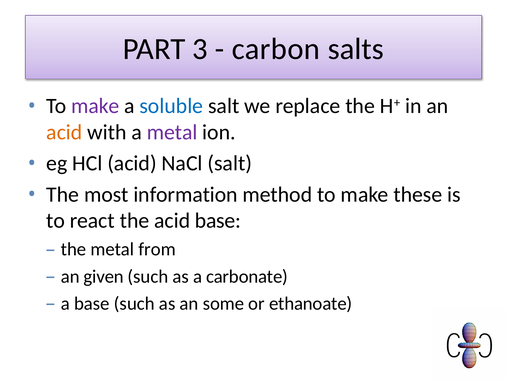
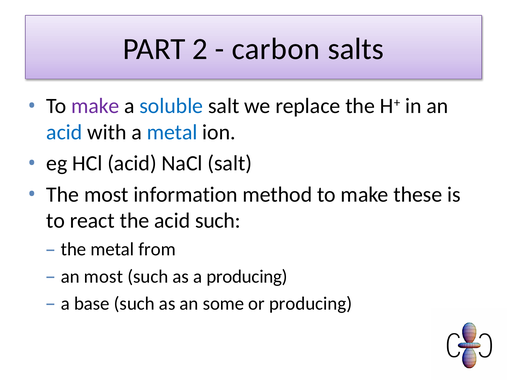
3: 3 -> 2
acid at (64, 132) colour: orange -> blue
metal at (172, 132) colour: purple -> blue
acid base: base -> such
an given: given -> most
a carbonate: carbonate -> producing
or ethanoate: ethanoate -> producing
